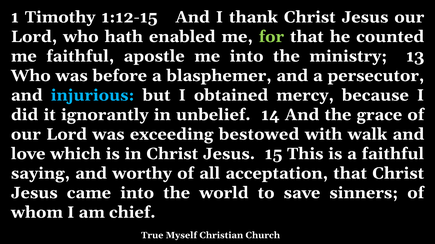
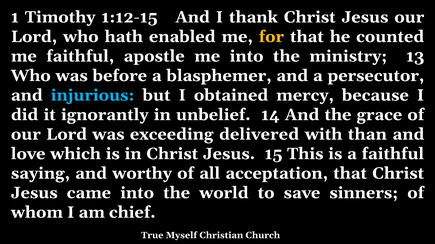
for colour: light green -> yellow
bestowed: bestowed -> delivered
walk: walk -> than
